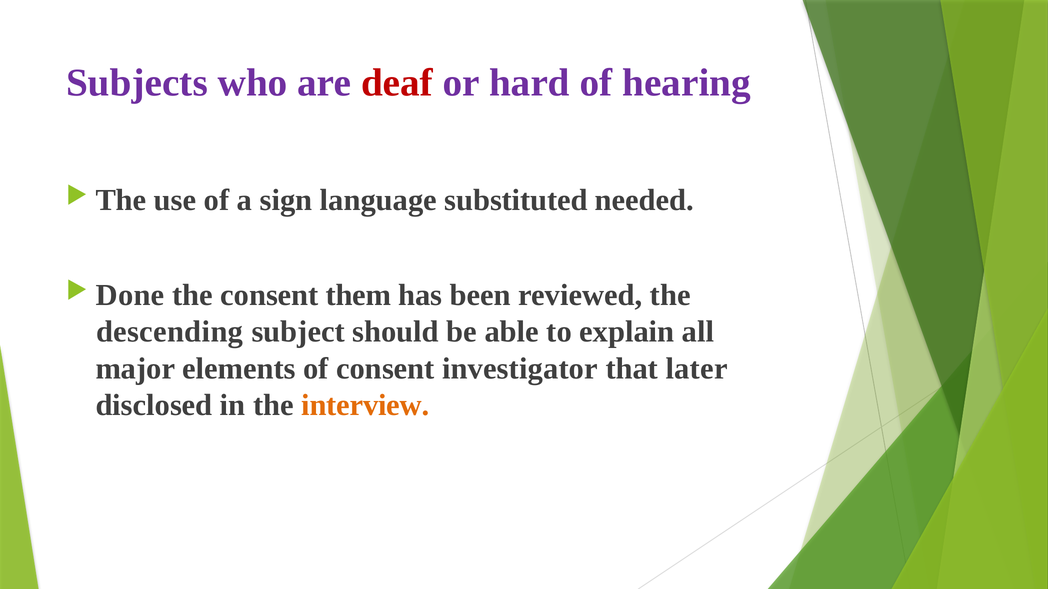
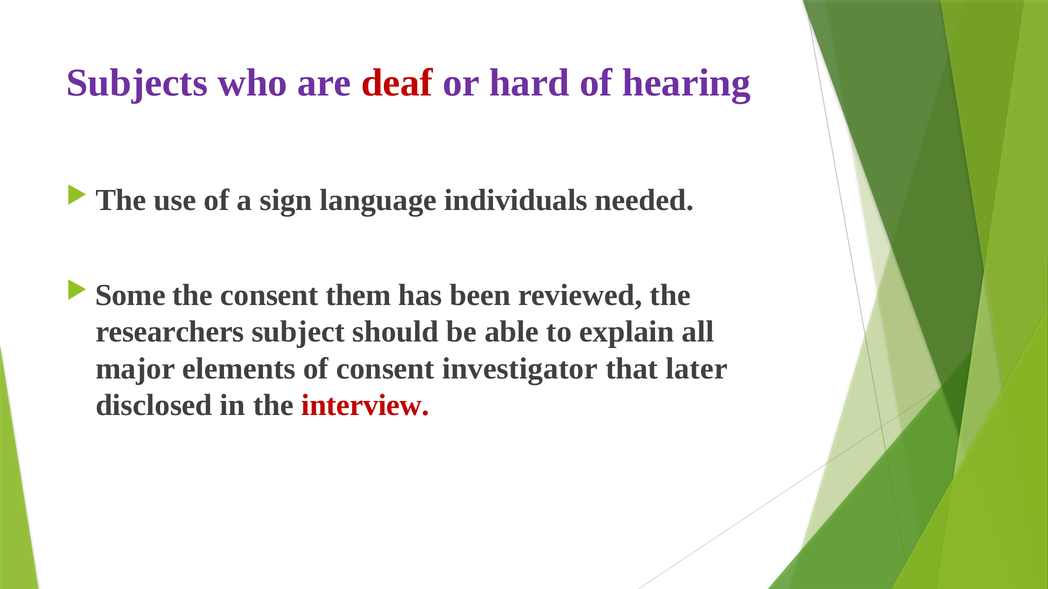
substituted: substituted -> individuals
Done: Done -> Some
descending: descending -> researchers
interview colour: orange -> red
